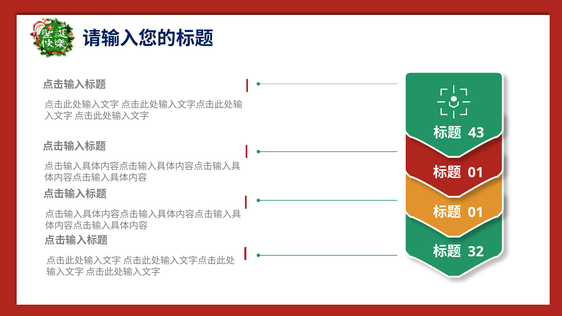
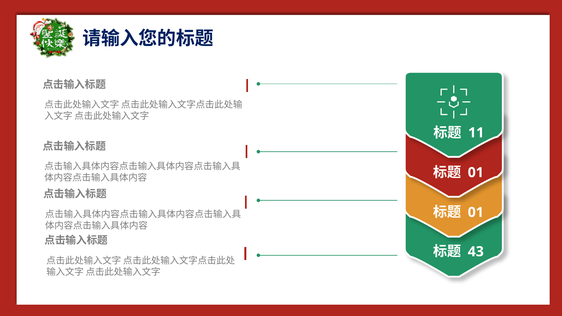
43: 43 -> 11
32: 32 -> 43
